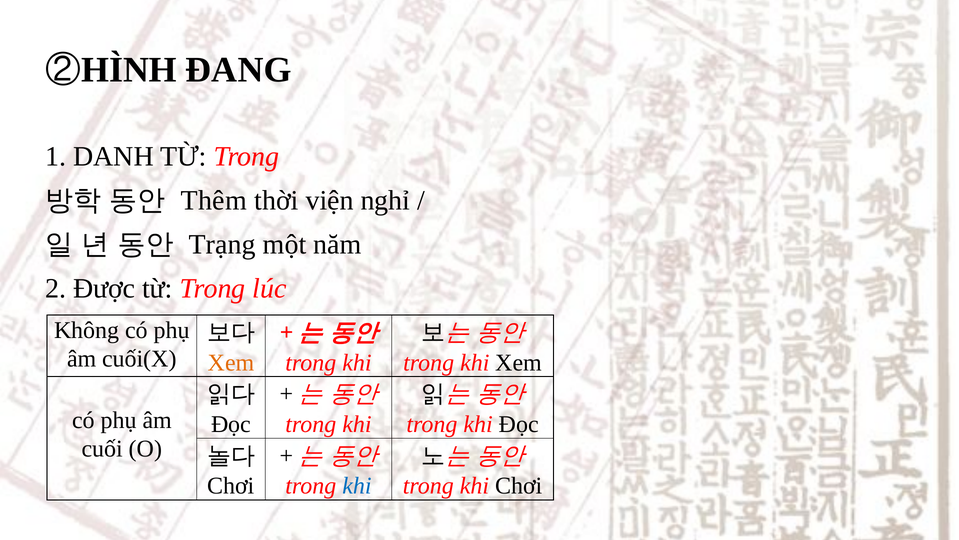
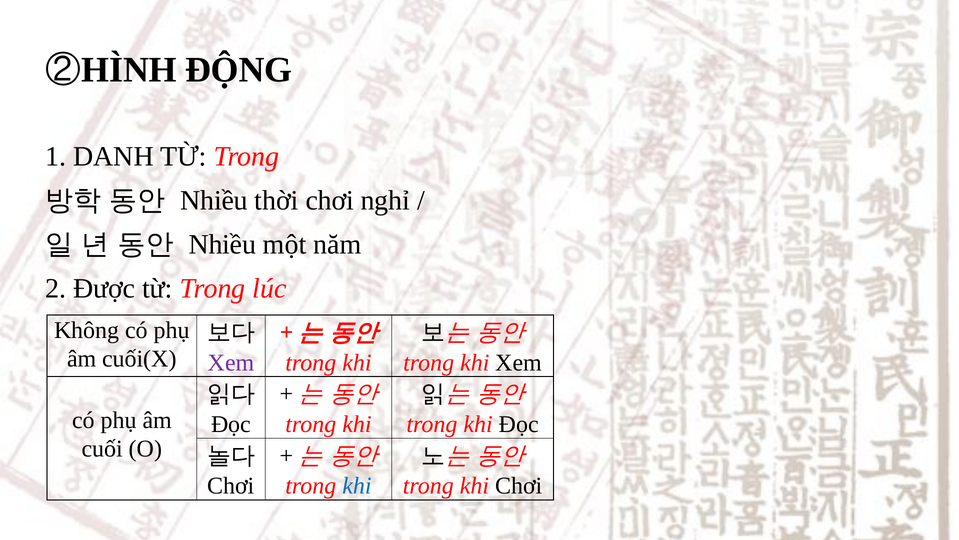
ĐANG: ĐANG -> ĐỘNG
Thêm at (214, 200): Thêm -> Nhiều
thời viện: viện -> chơi
Trạng at (222, 244): Trạng -> Nhiều
Xem at (231, 362) colour: orange -> purple
